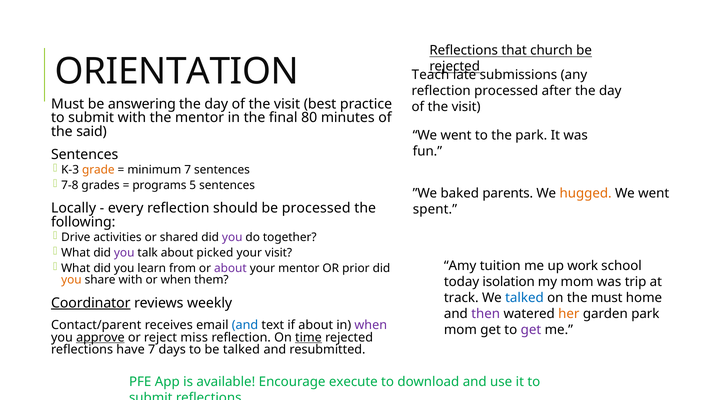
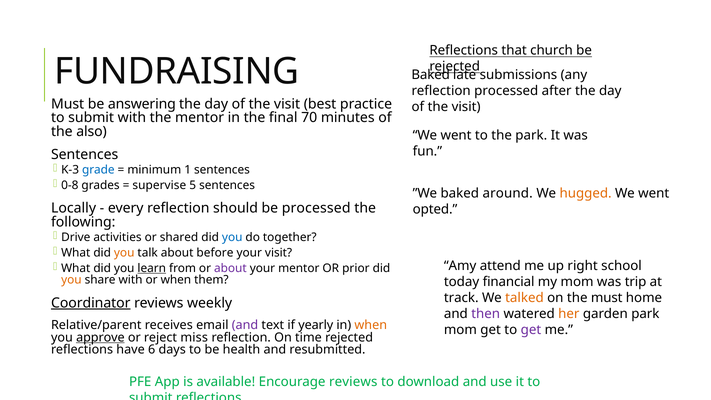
ORIENTATION: ORIENTATION -> FUNDRAISING
Teach at (431, 75): Teach -> Baked
80: 80 -> 70
said: said -> also
grade colour: orange -> blue
minimum 7: 7 -> 1
7-8: 7-8 -> 0-8
programs: programs -> supervise
parents: parents -> around
spent: spent -> opted
you at (232, 237) colour: purple -> blue
you at (124, 253) colour: purple -> orange
picked: picked -> before
learn underline: none -> present
tuition: tuition -> attend
work: work -> right
isolation: isolation -> financial
talked at (524, 298) colour: blue -> orange
Contact/parent: Contact/parent -> Relative/parent
and at (245, 325) colour: blue -> purple
if about: about -> yearly
when at (371, 325) colour: purple -> orange
time underline: present -> none
have 7: 7 -> 6
be talked: talked -> health
Encourage execute: execute -> reviews
